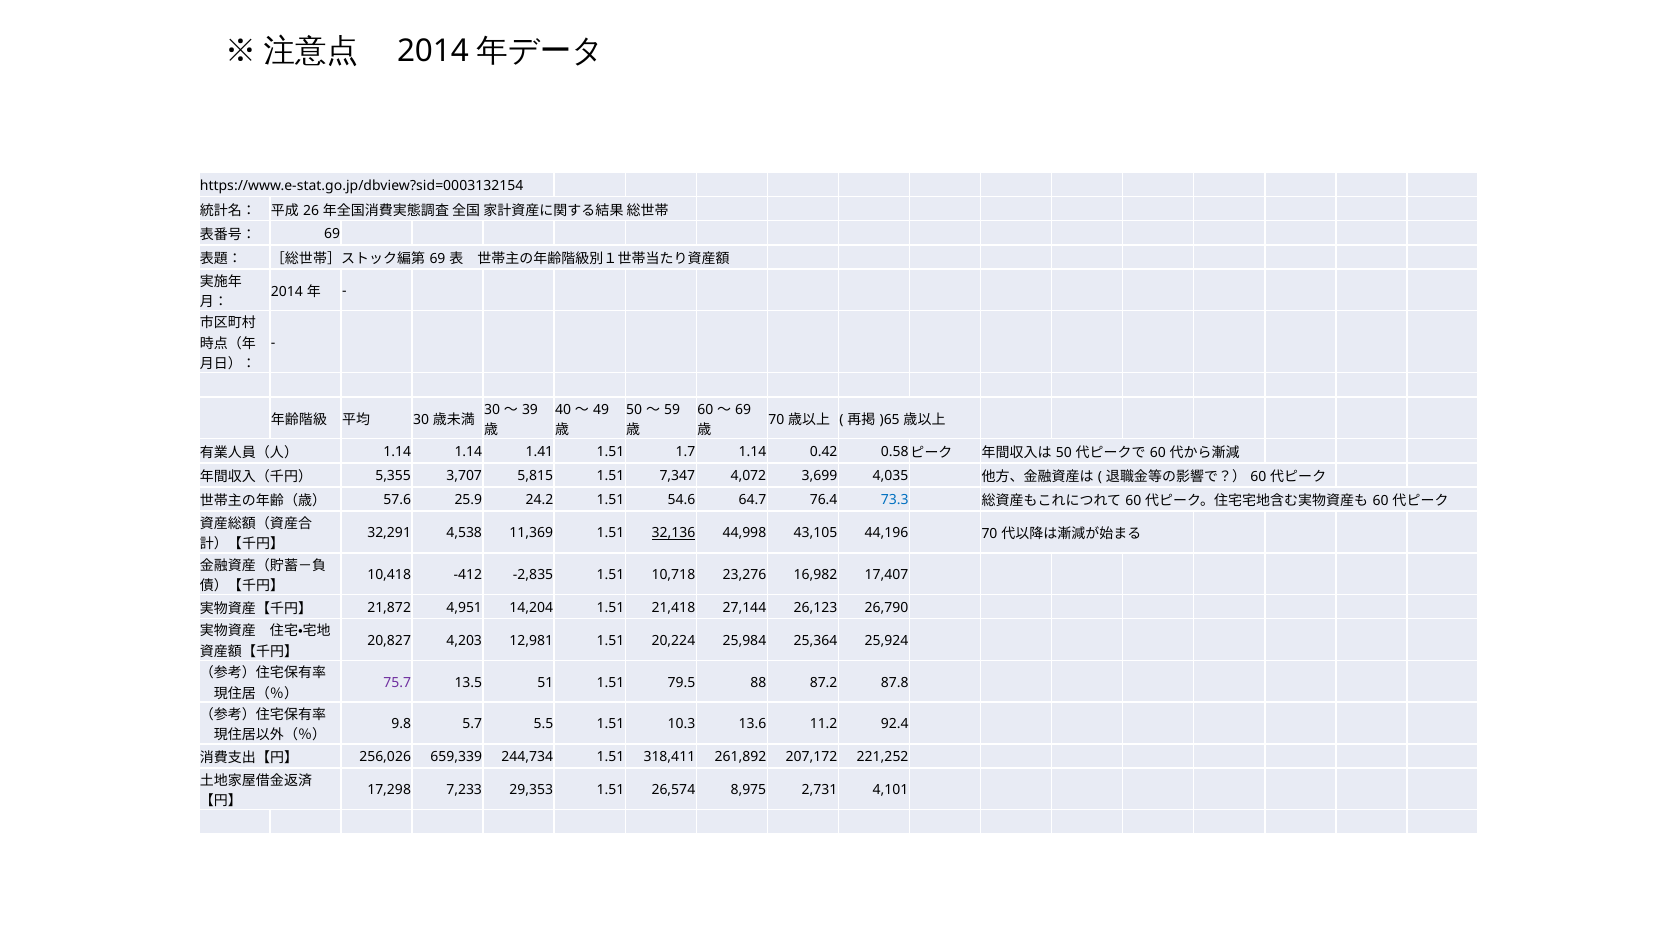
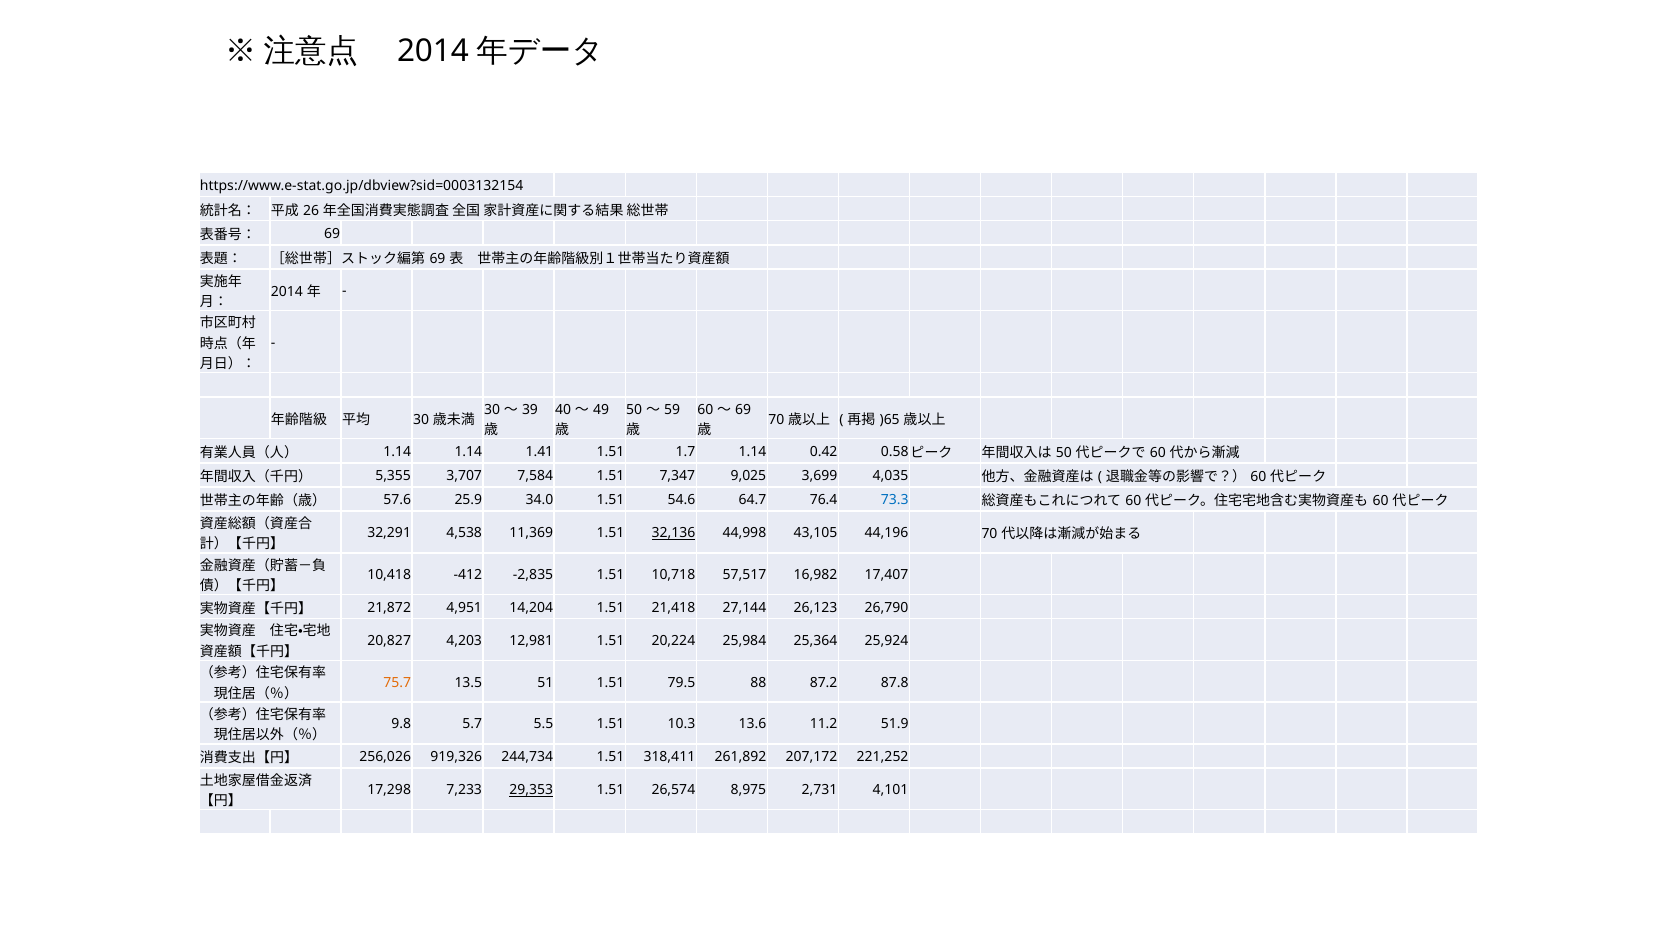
5,815: 5,815 -> 7,584
4,072: 4,072 -> 9,025
24.2: 24.2 -> 34.0
23,276: 23,276 -> 57,517
75.7 colour: purple -> orange
92.4: 92.4 -> 51.9
659,339: 659,339 -> 919,326
29,353 underline: none -> present
